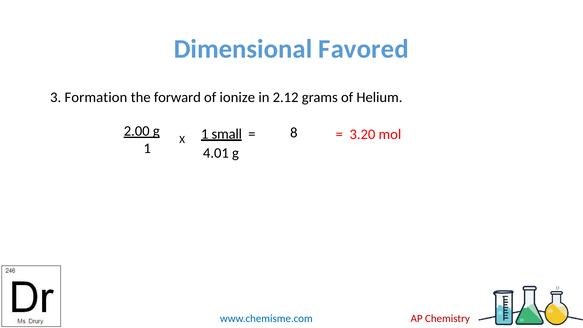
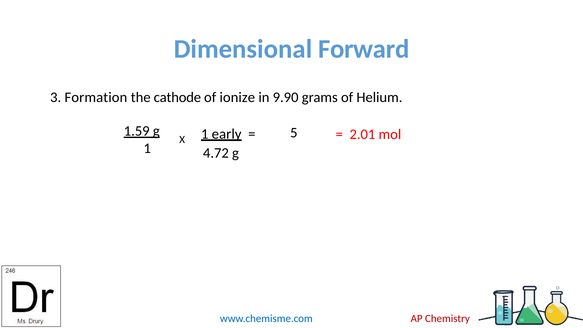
Favored: Favored -> Forward
forward: forward -> cathode
2.12: 2.12 -> 9.90
2.00: 2.00 -> 1.59
small: small -> early
8: 8 -> 5
3.20: 3.20 -> 2.01
4.01: 4.01 -> 4.72
